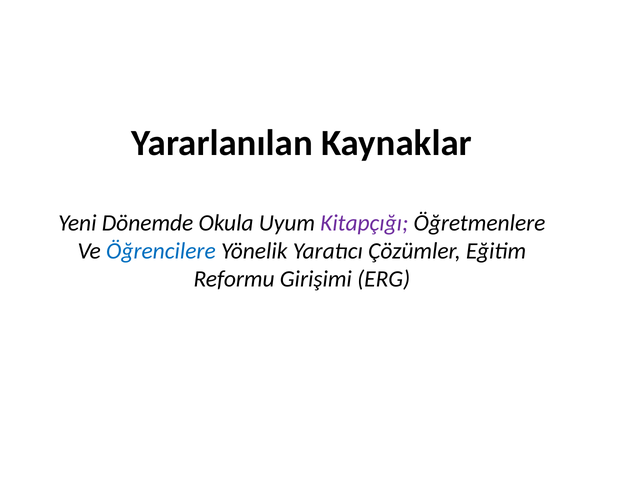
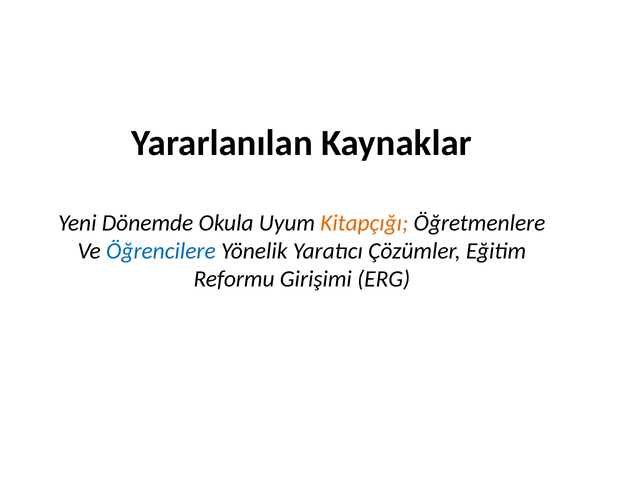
Kitapçığı colour: purple -> orange
